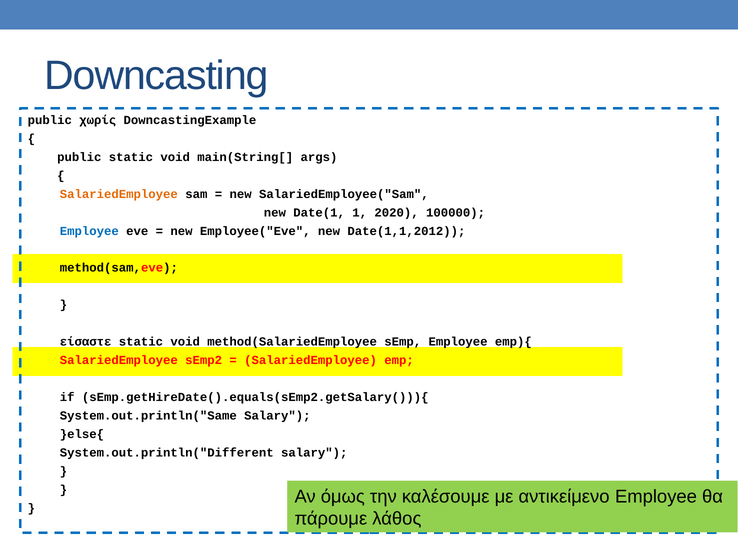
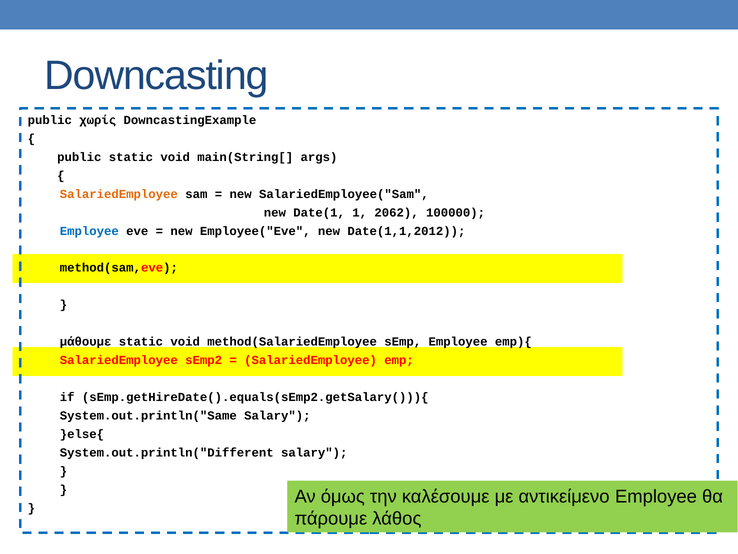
2020: 2020 -> 2062
είσαστε: είσαστε -> μάθουμε
